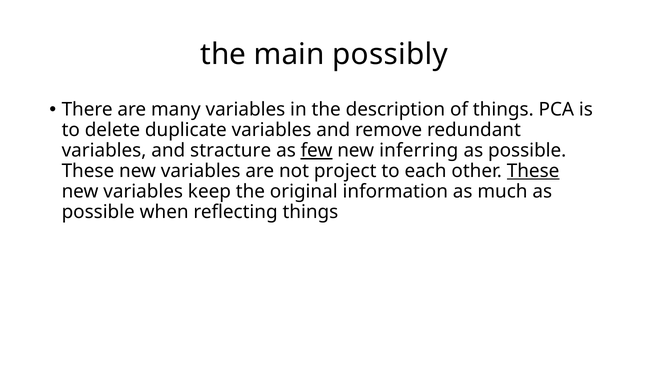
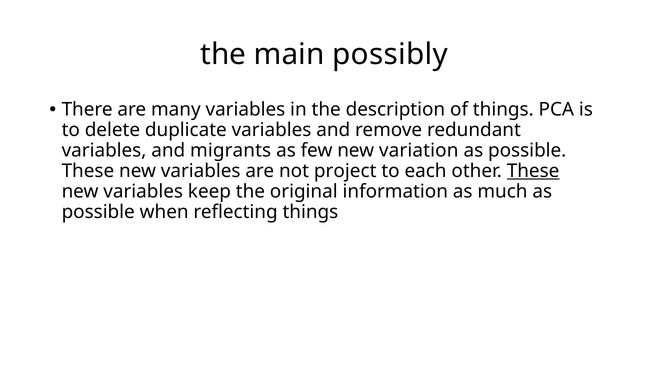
stracture: stracture -> migrants
few underline: present -> none
inferring: inferring -> variation
